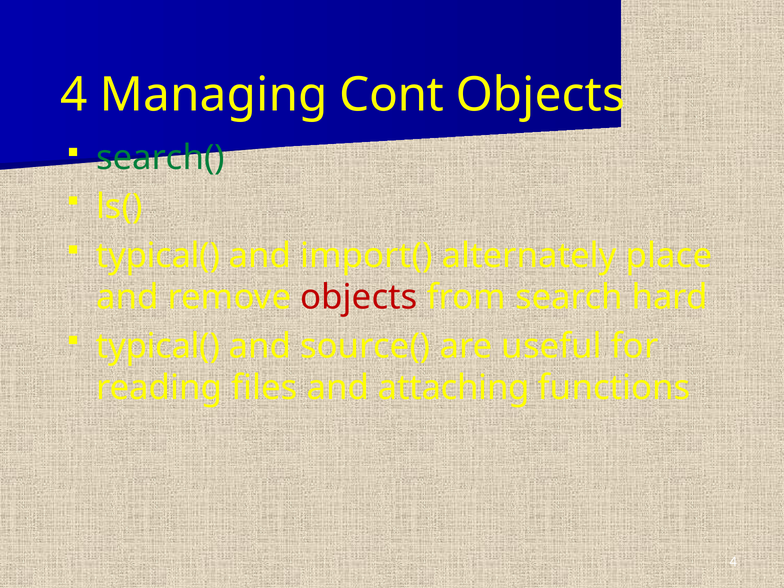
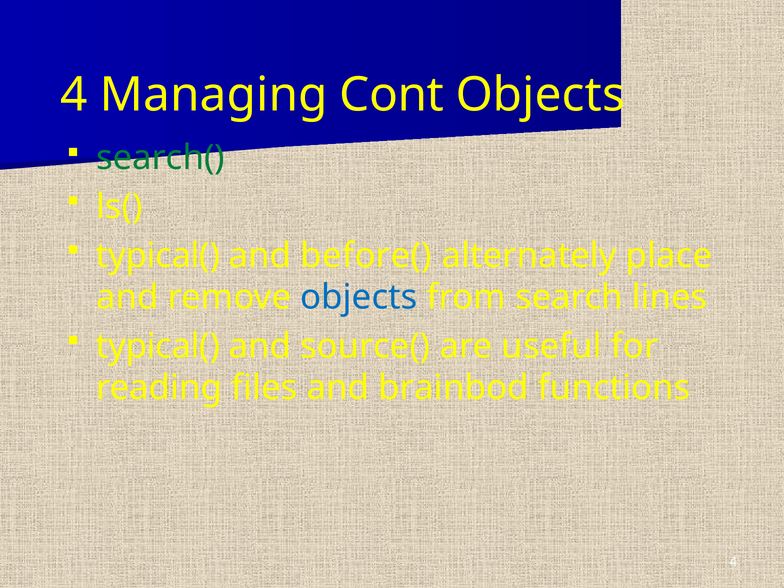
import(: import( -> before(
objects at (359, 297) colour: red -> blue
hard: hard -> lines
attaching: attaching -> brainbod
